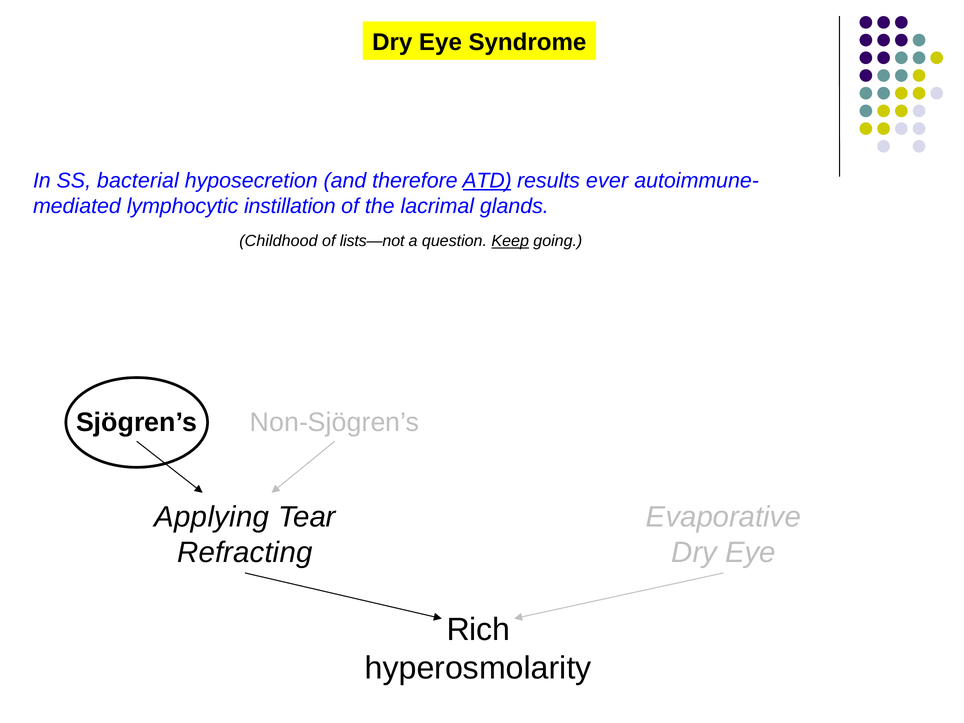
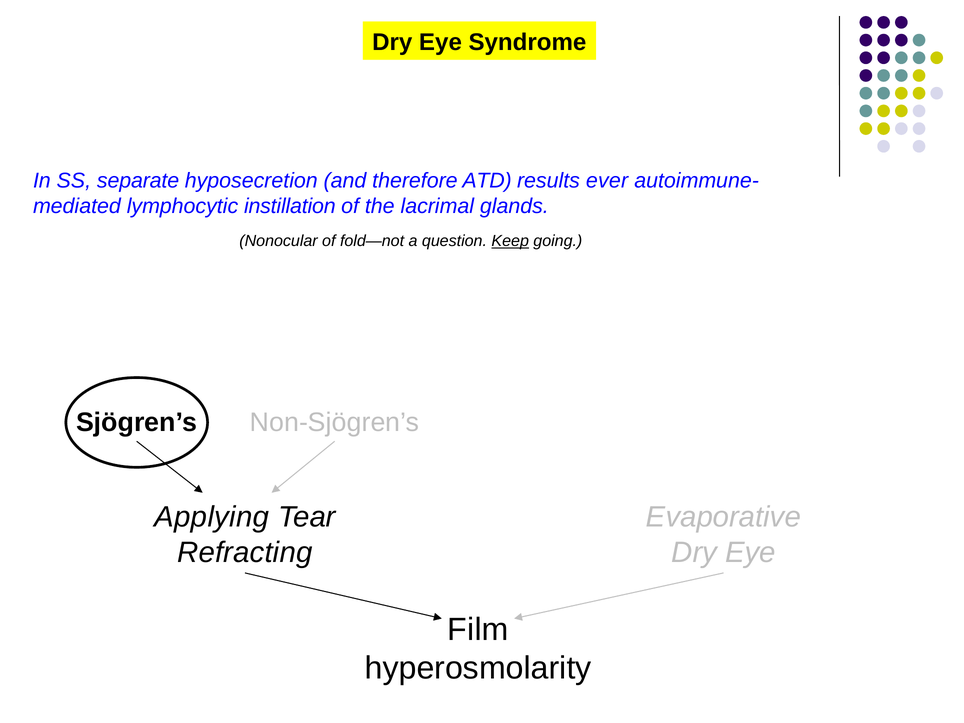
bacterial: bacterial -> separate
ATD underline: present -> none
Childhood: Childhood -> Nonocular
lists—not: lists—not -> fold—not
Rich: Rich -> Film
